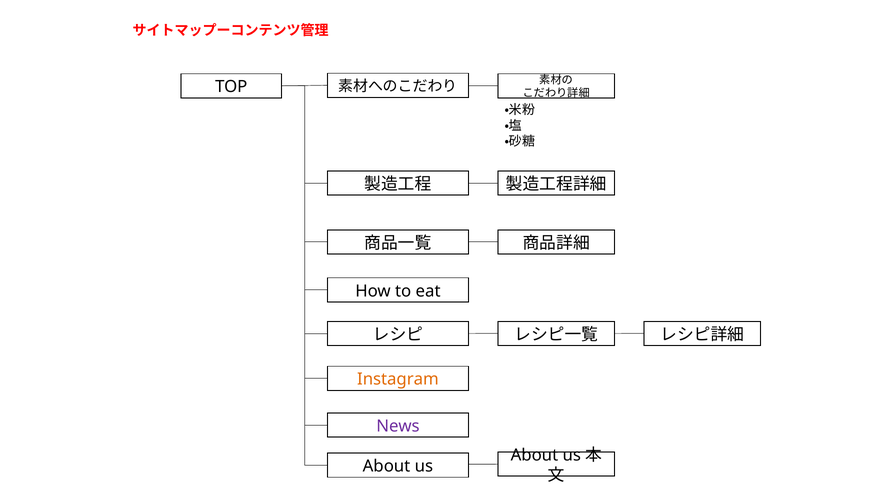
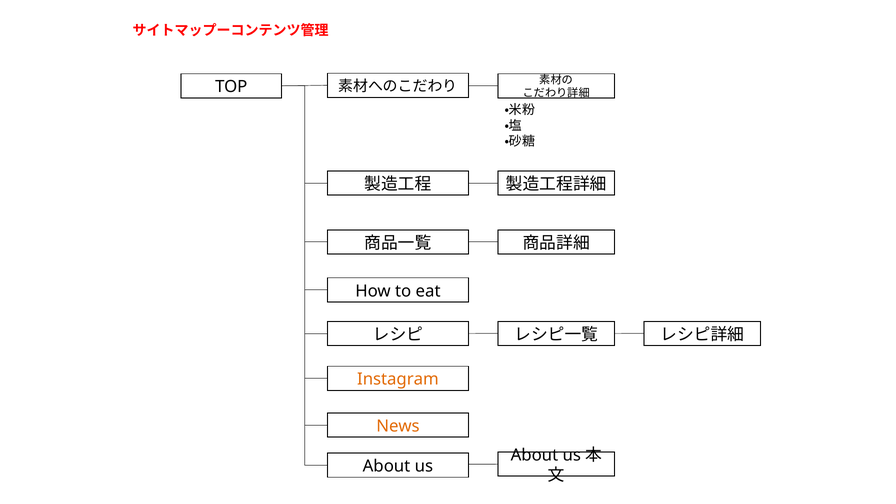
News colour: purple -> orange
